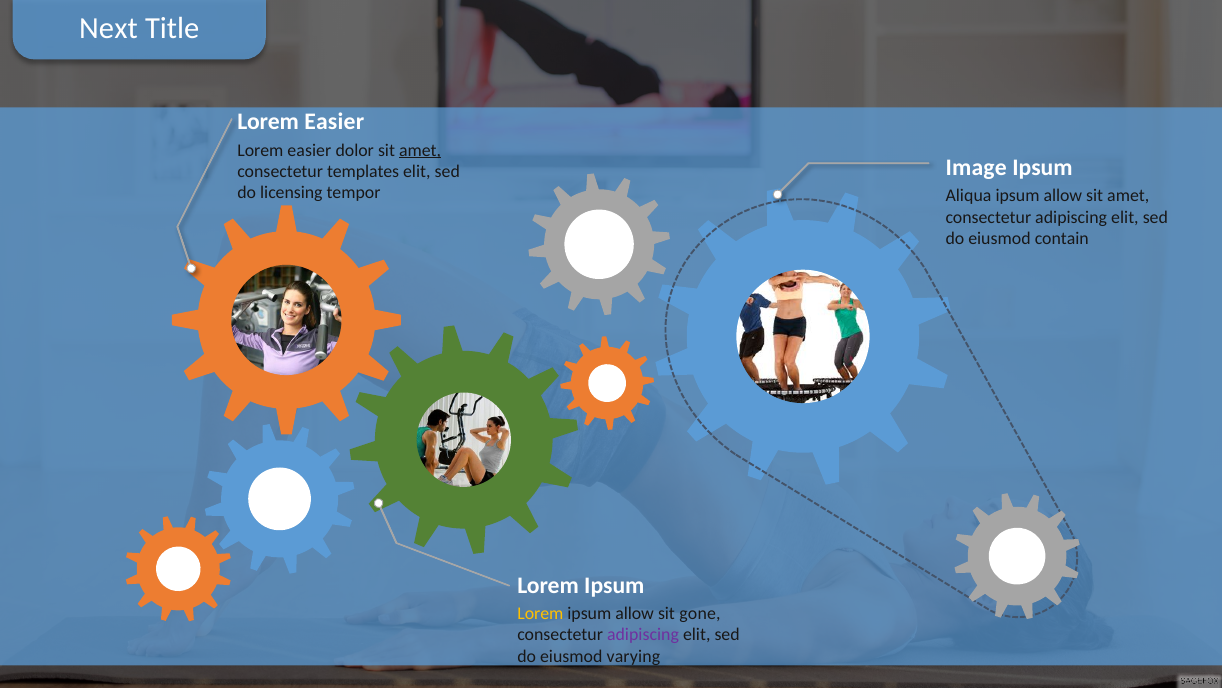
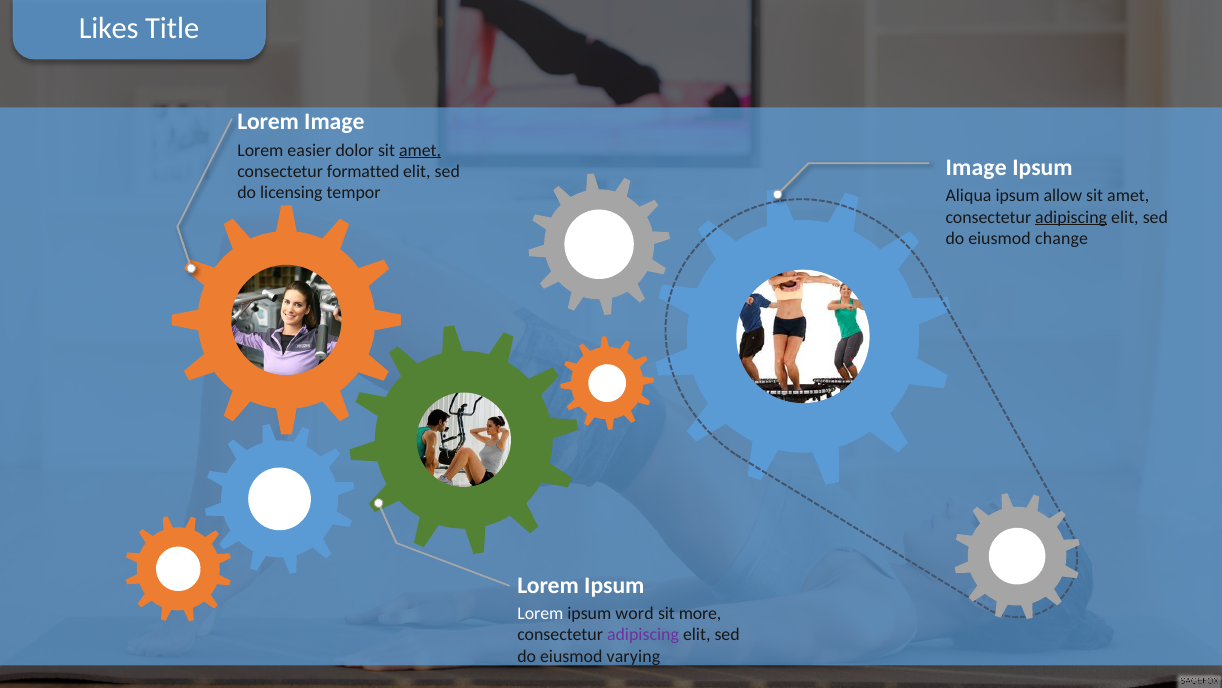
Next: Next -> Likes
Easier at (334, 122): Easier -> Image
templates: templates -> formatted
adipiscing at (1071, 217) underline: none -> present
contain: contain -> change
Lorem at (540, 613) colour: yellow -> white
allow at (635, 613): allow -> word
gone: gone -> more
